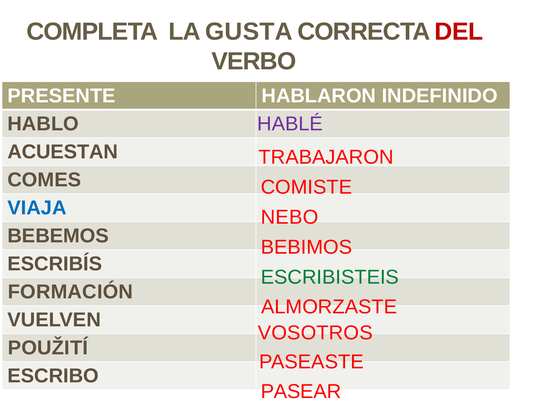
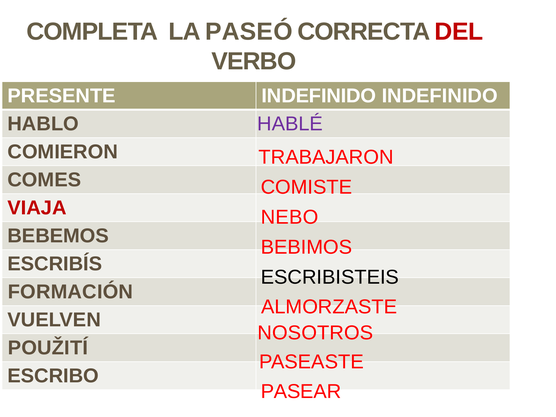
GUSTA: GUSTA -> PASEÓ
PRESENTE HABLARON: HABLARON -> INDEFINIDO
ACUESTAN: ACUESTAN -> COMIERON
VIAJA colour: blue -> red
ESCRIBISTEIS colour: green -> black
VOSOTROS: VOSOTROS -> NOSOTROS
